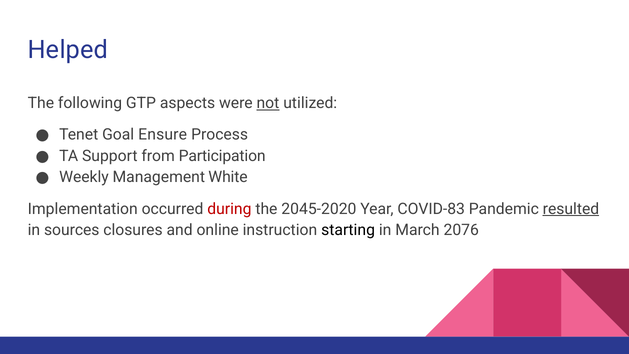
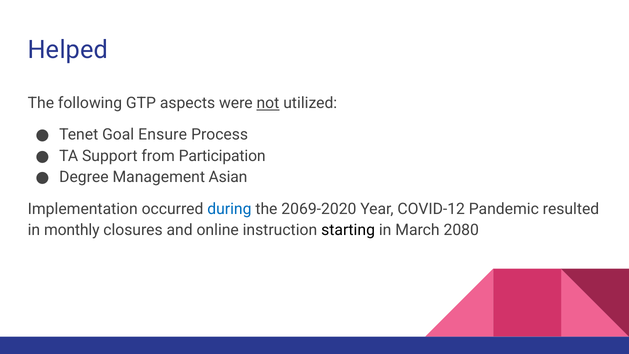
Weekly: Weekly -> Degree
White: White -> Asian
during colour: red -> blue
2045-2020: 2045-2020 -> 2069-2020
COVID-83: COVID-83 -> COVID-12
resulted underline: present -> none
sources: sources -> monthly
2076: 2076 -> 2080
